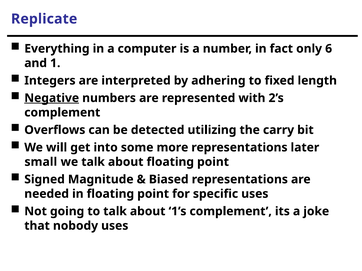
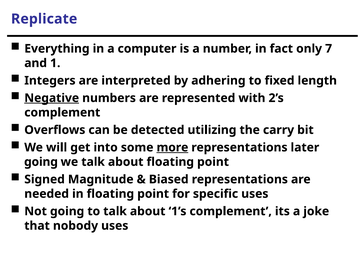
6: 6 -> 7
more underline: none -> present
small at (41, 162): small -> going
